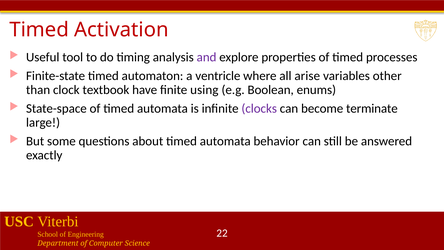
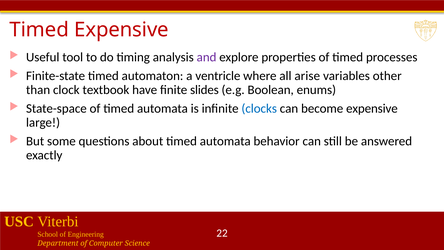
Timed Activation: Activation -> Expensive
using: using -> slides
clocks colour: purple -> blue
become terminate: terminate -> expensive
